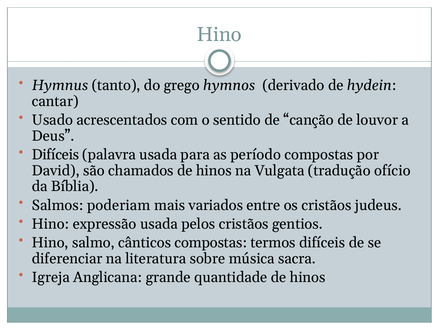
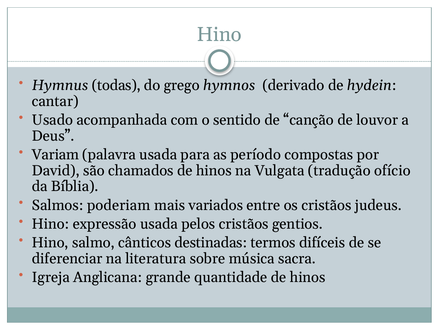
tanto: tanto -> todas
acrescentados: acrescentados -> acompanhada
Difíceis at (55, 154): Difíceis -> Variam
cânticos compostas: compostas -> destinadas
